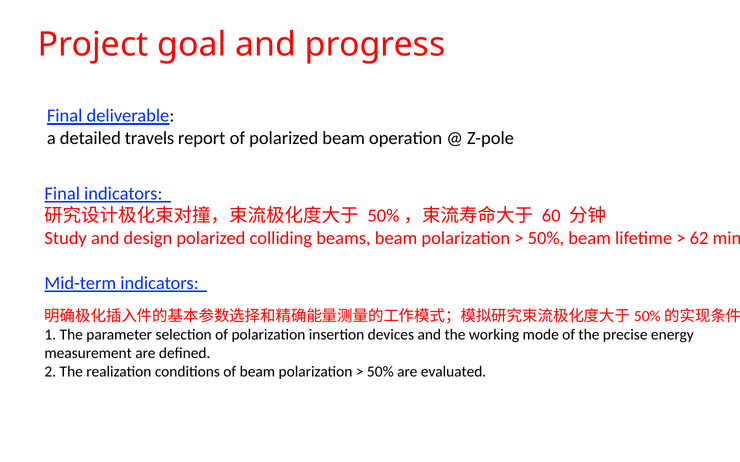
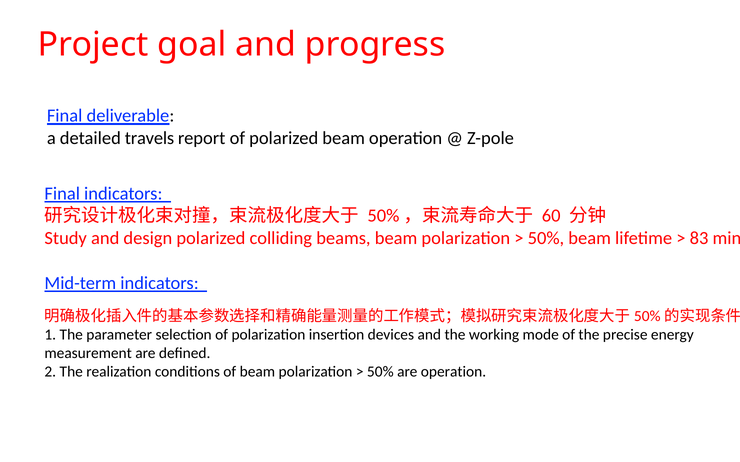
62: 62 -> 83
are evaluated: evaluated -> operation
